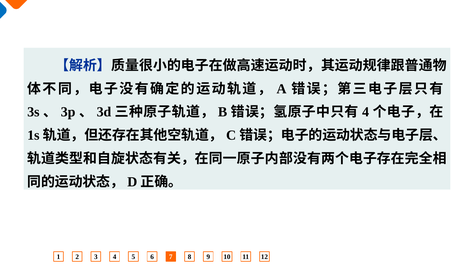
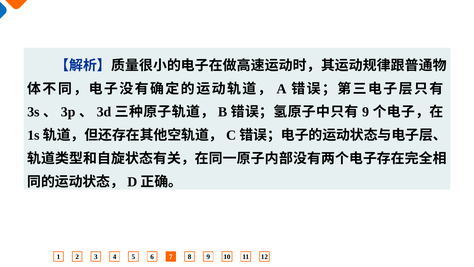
4 at (366, 112): 4 -> 9
